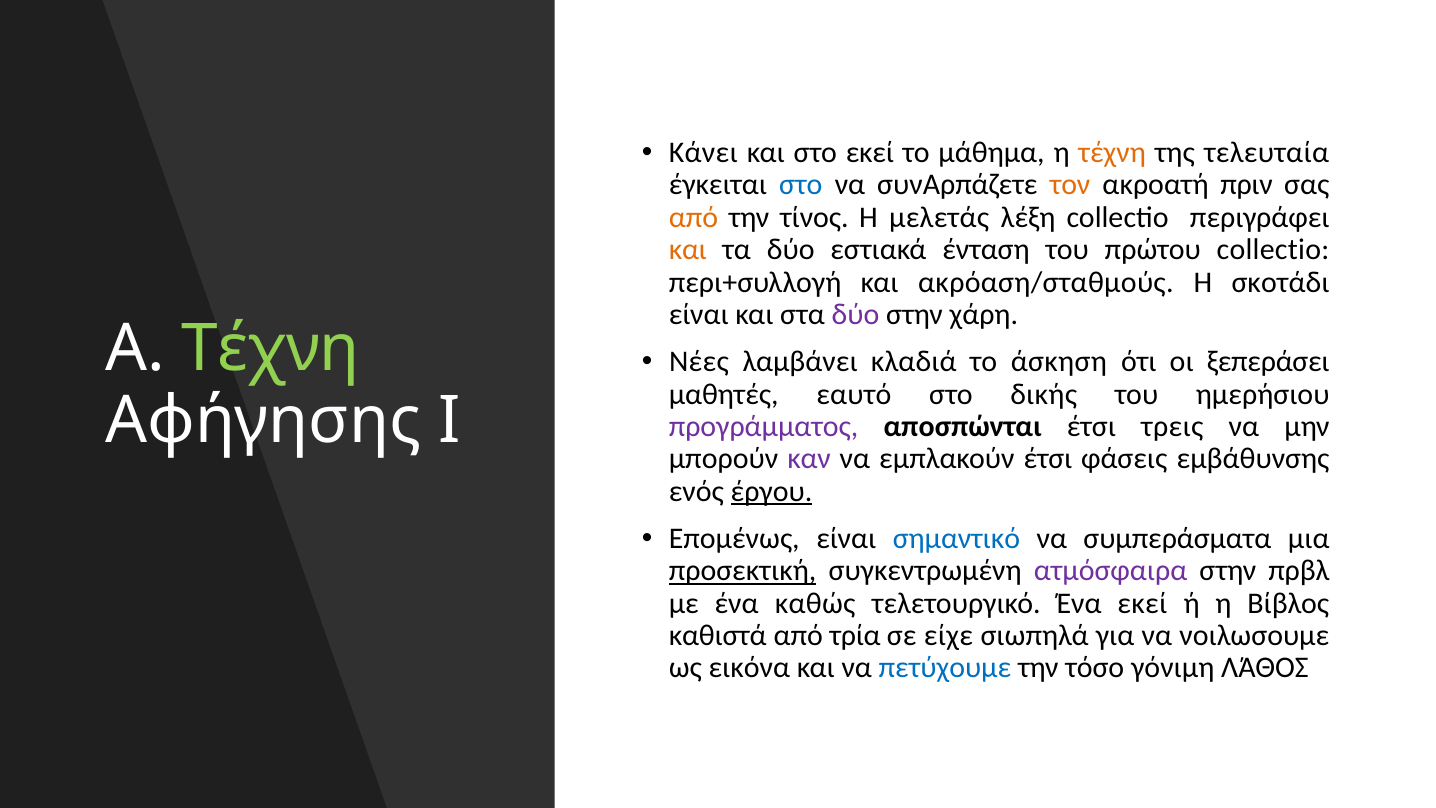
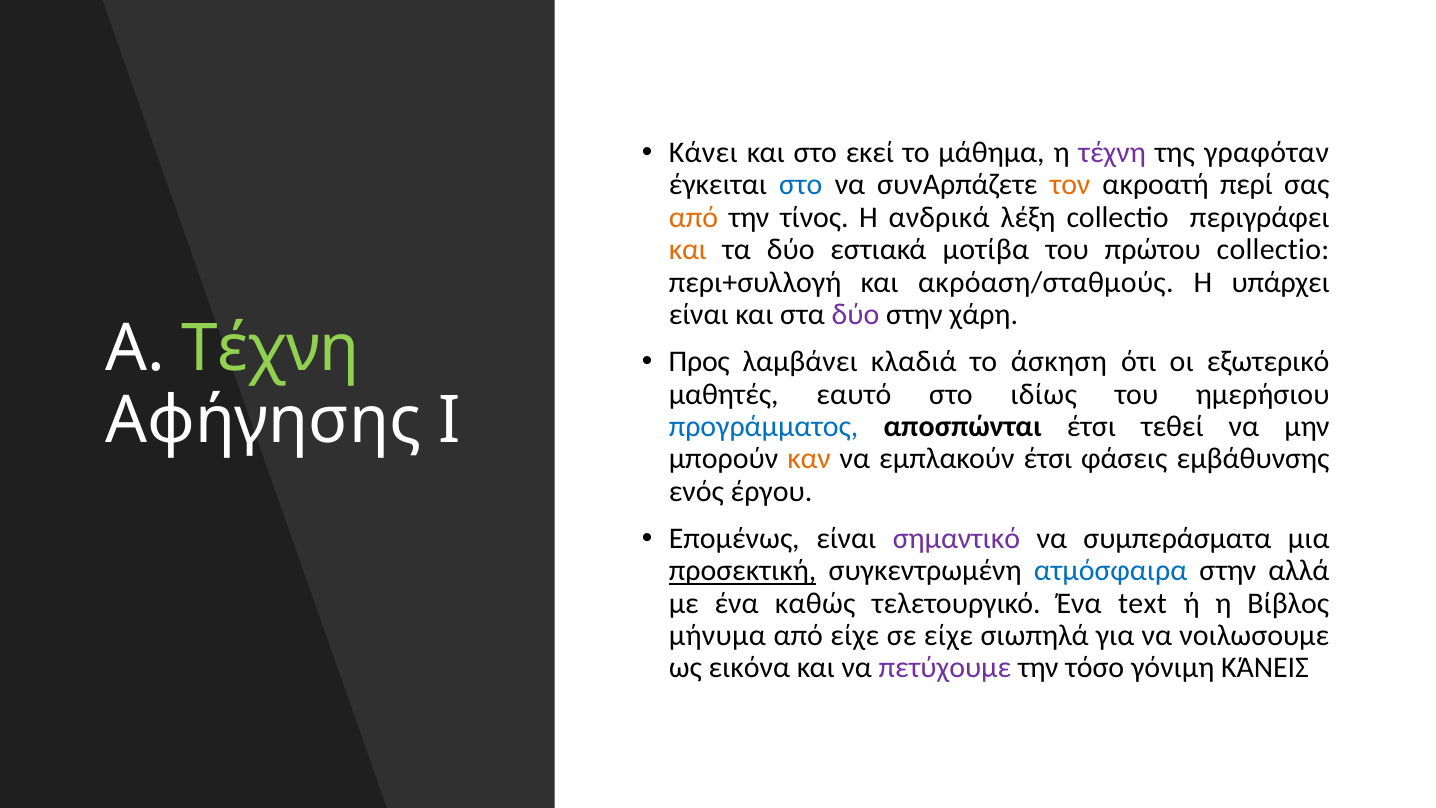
τέχνη at (1112, 153) colour: orange -> purple
τελευταία: τελευταία -> γραφόταν
πριν: πριν -> περί
μελετάς: μελετάς -> ανδρικά
ένταση: ένταση -> μοτίβα
σκοτάδι: σκοτάδι -> υπάρχει
Νέες: Νέες -> Προς
ξεπεράσει: ξεπεράσει -> εξωτερικό
δικής: δικής -> ιδίως
προγράμματος colour: purple -> blue
τρεις: τρεις -> τεθεί
καν colour: purple -> orange
έργου underline: present -> none
σημαντικό colour: blue -> purple
ατμόσφαιρα colour: purple -> blue
πρβλ: πρβλ -> αλλά
Ένα εκεί: εκεί -> text
καθιστά: καθιστά -> μήνυμα
από τρία: τρία -> είχε
πετύχουμε colour: blue -> purple
ΛΆΘΟΣ: ΛΆΘΟΣ -> ΚΆΝΕΙΣ
